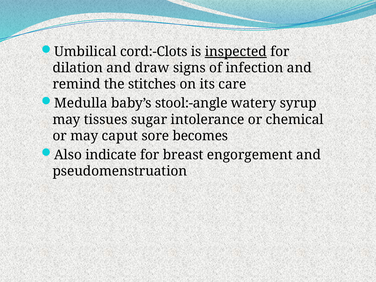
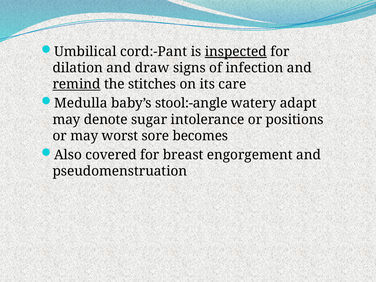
cord:-Clots: cord:-Clots -> cord:-Pant
remind underline: none -> present
syrup: syrup -> adapt
tissues: tissues -> denote
chemical: chemical -> positions
caput: caput -> worst
indicate: indicate -> covered
